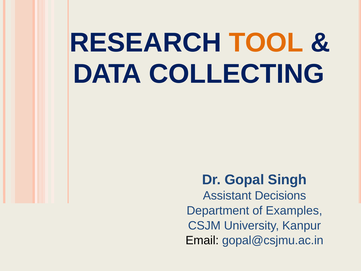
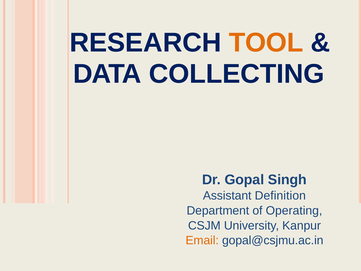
Decisions: Decisions -> Definition
Examples: Examples -> Operating
Email colour: black -> orange
